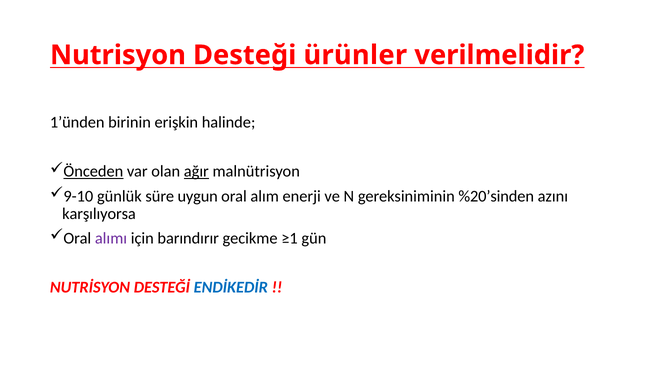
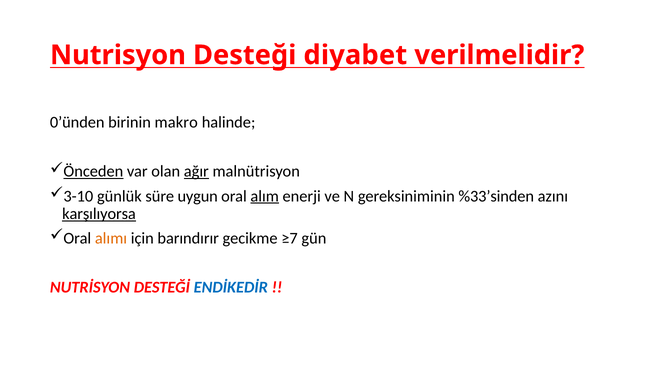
ürünler: ürünler -> diyabet
1’ünden: 1’ünden -> 0’ünden
erişkin: erişkin -> makro
9-10: 9-10 -> 3-10
alım underline: none -> present
%20’sinden: %20’sinden -> %33’sinden
karşılıyorsa underline: none -> present
alımı colour: purple -> orange
≥1: ≥1 -> ≥7
